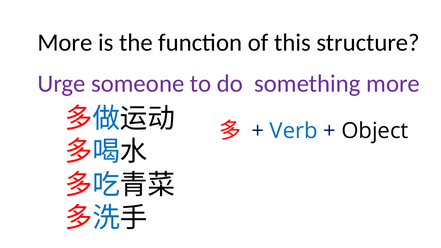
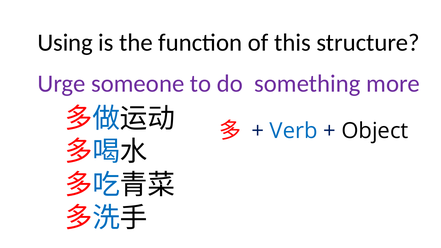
More at (65, 43): More -> Using
